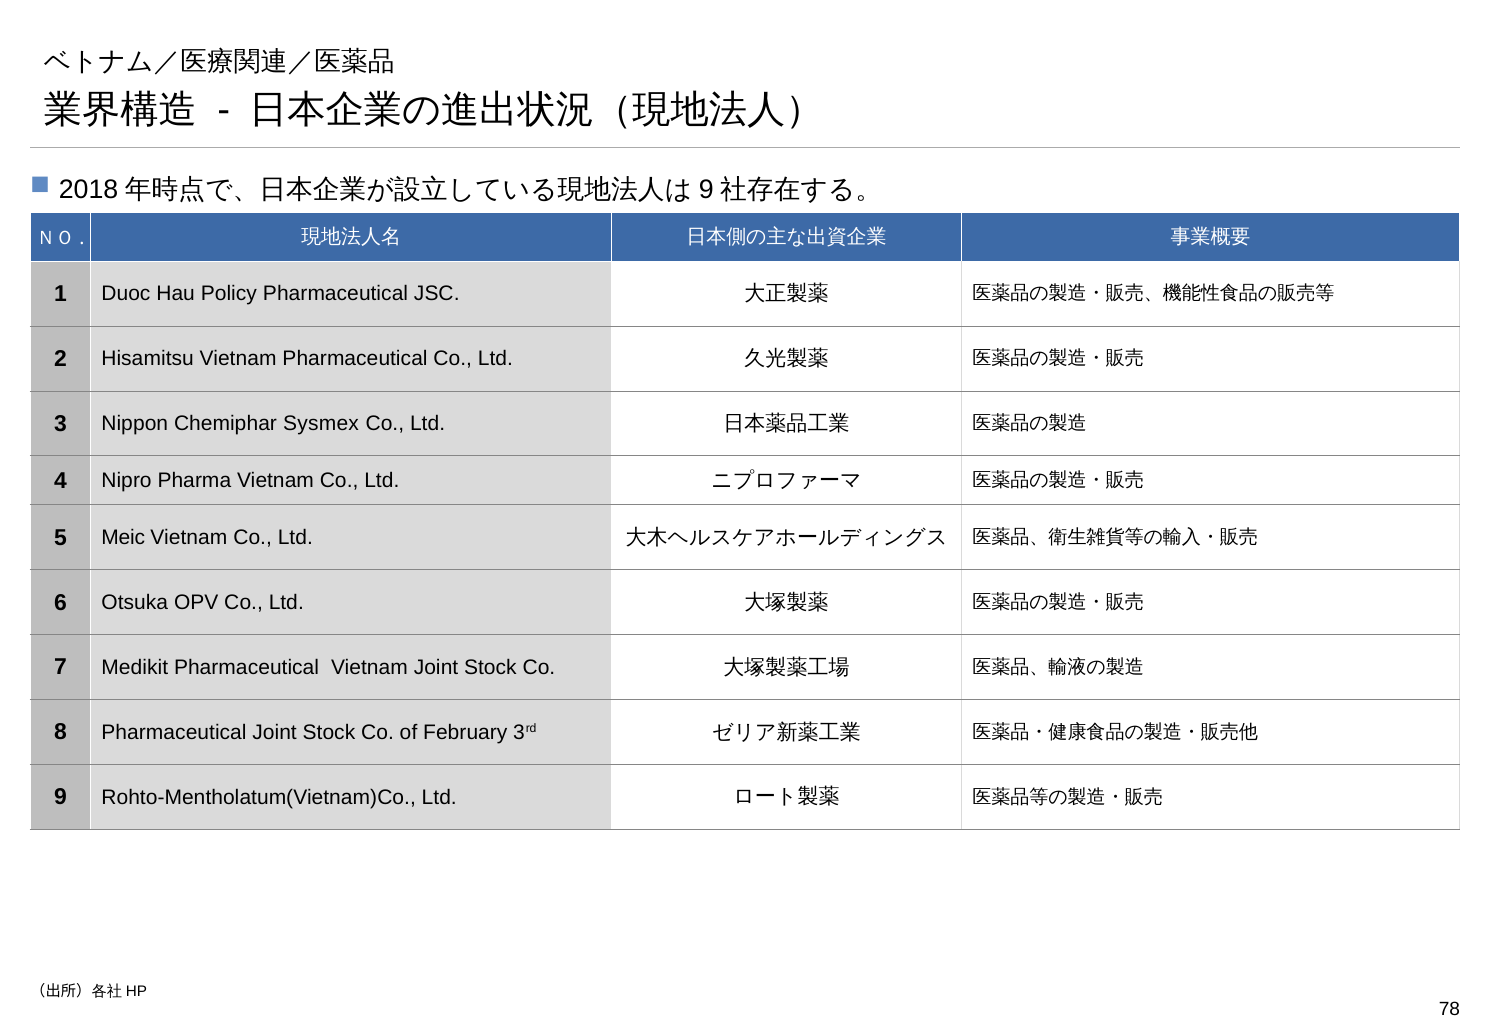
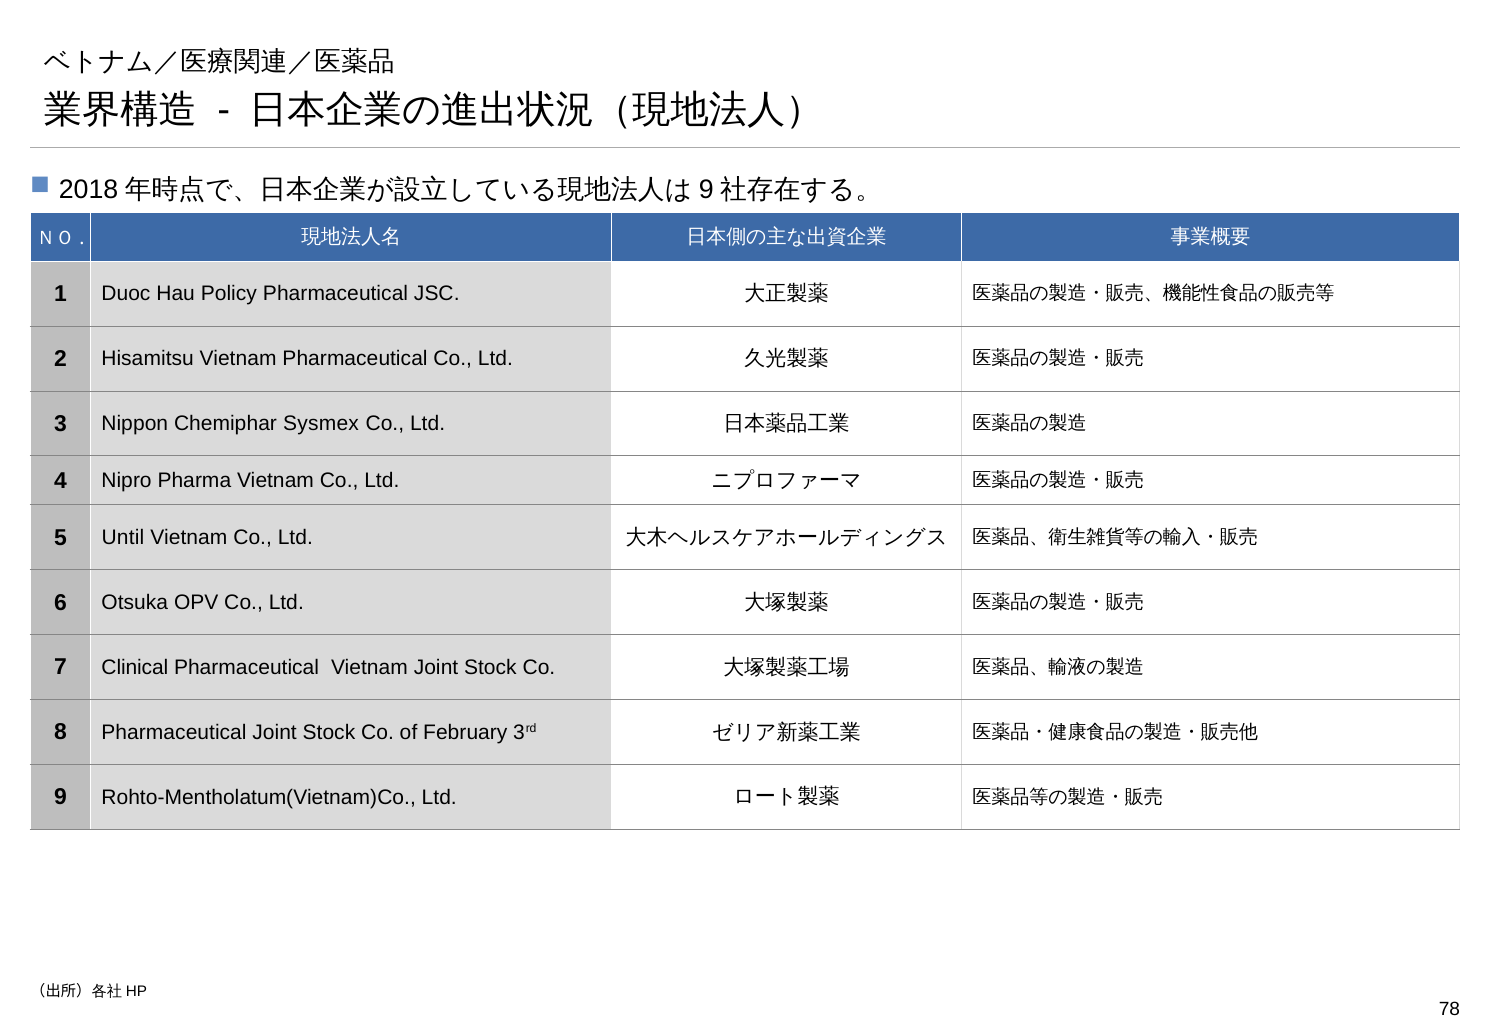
Meic: Meic -> Until
Medikit: Medikit -> Clinical
